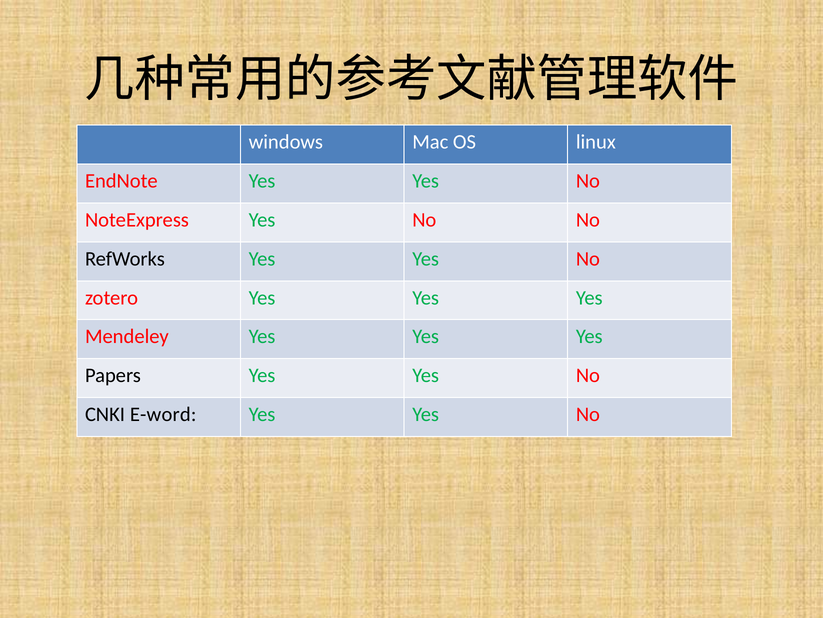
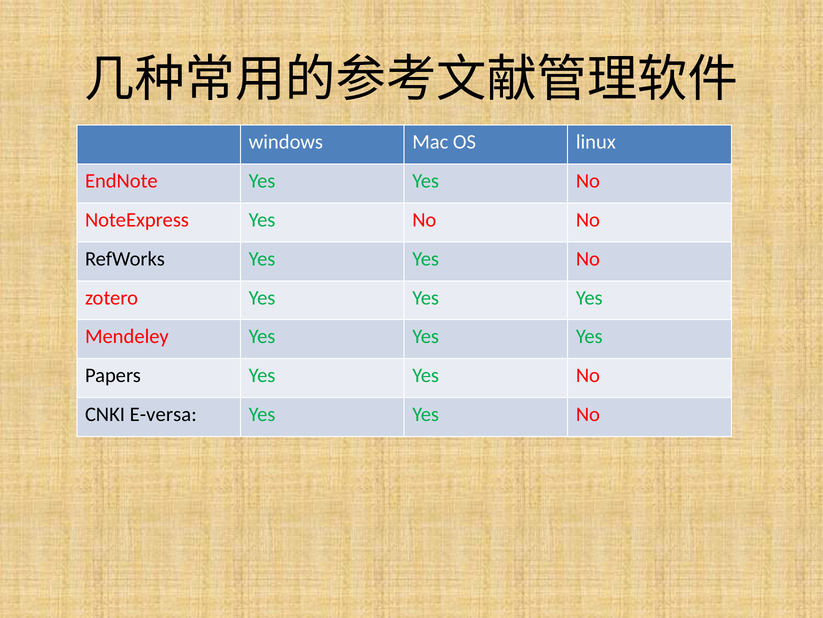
E-word: E-word -> E-versa
